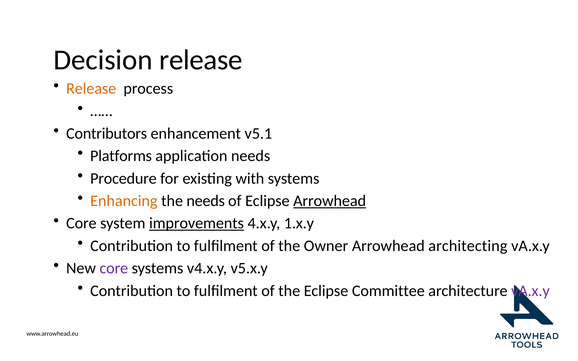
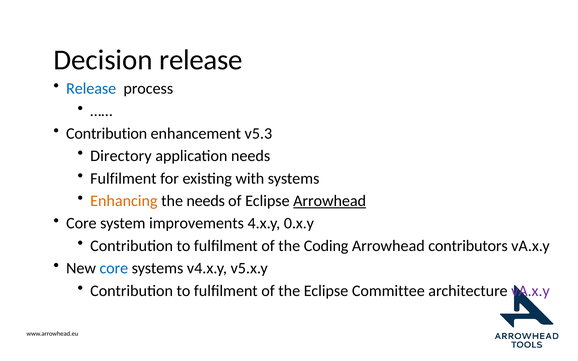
Release at (91, 89) colour: orange -> blue
Contributors at (107, 134): Contributors -> Contribution
v5.1: v5.1 -> v5.3
Platforms: Platforms -> Directory
Procedure at (123, 178): Procedure -> Fulfilment
improvements underline: present -> none
1.x.y: 1.x.y -> 0.x.y
Owner: Owner -> Coding
architecting: architecting -> contributors
core at (114, 268) colour: purple -> blue
